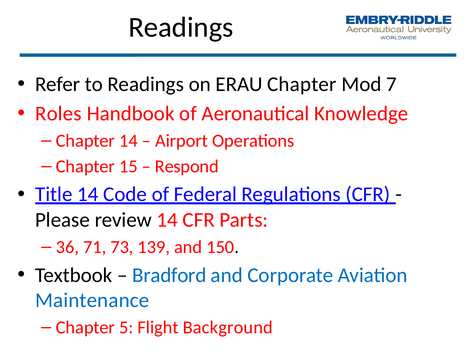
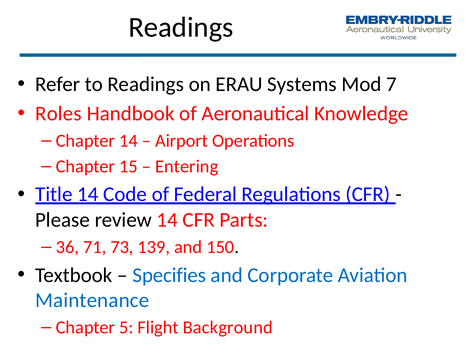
ERAU Chapter: Chapter -> Systems
Respond: Respond -> Entering
Bradford: Bradford -> Specifies
